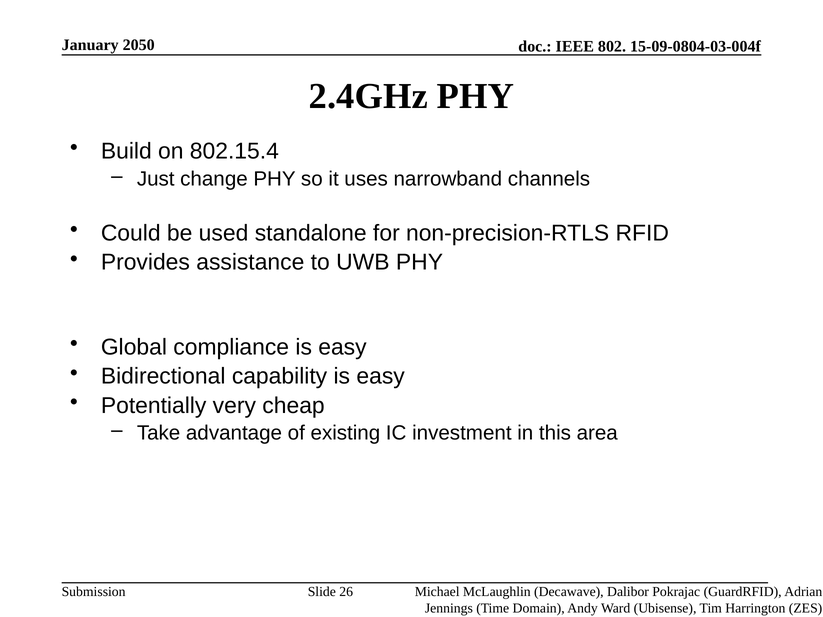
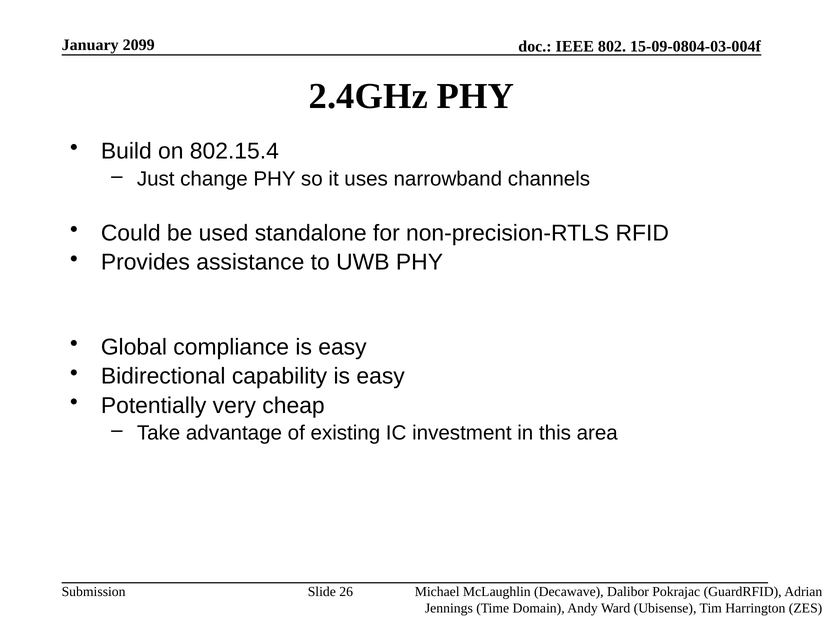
2050: 2050 -> 2099
